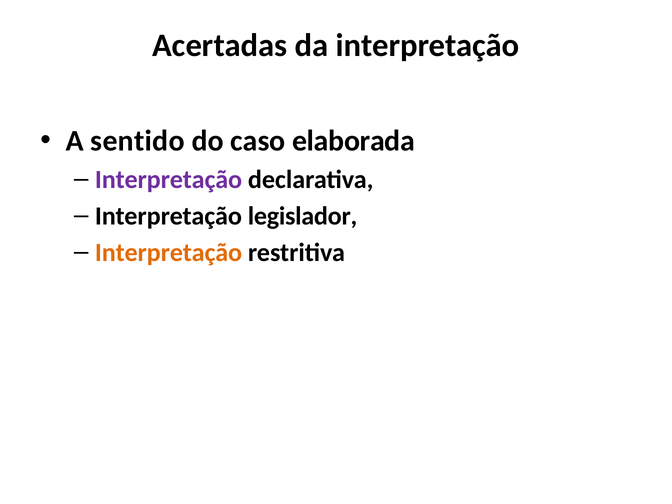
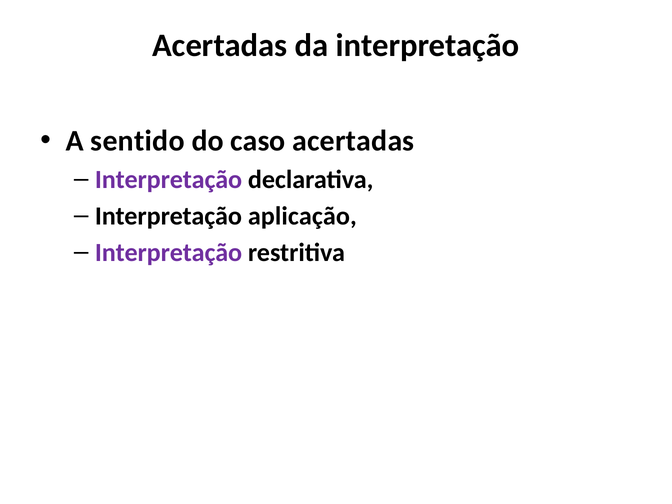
caso elaborada: elaborada -> acertadas
legislador: legislador -> aplicação
Interpretação at (169, 253) colour: orange -> purple
